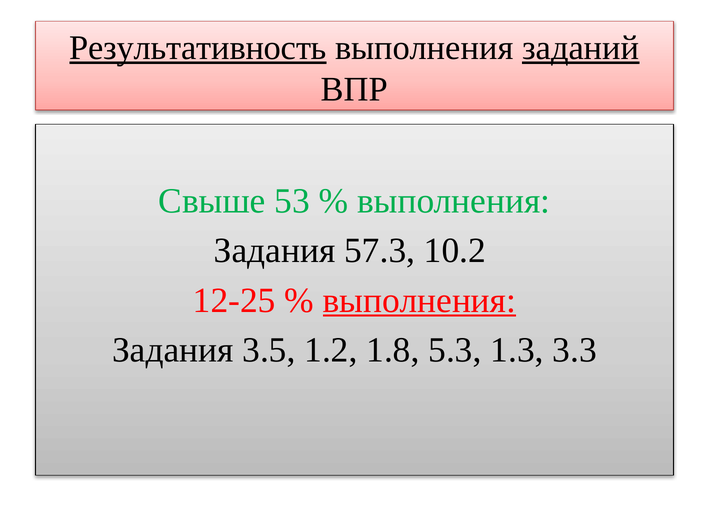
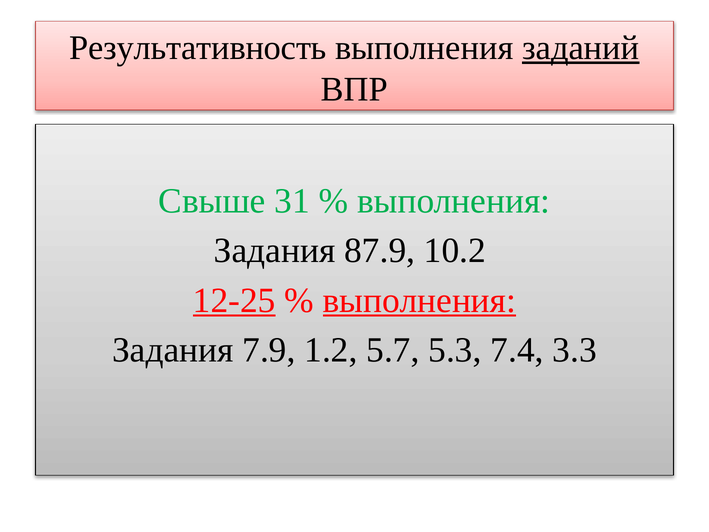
Результативность underline: present -> none
53: 53 -> 31
57.3: 57.3 -> 87.9
12-25 underline: none -> present
3.5: 3.5 -> 7.9
1.8: 1.8 -> 5.7
1.3: 1.3 -> 7.4
